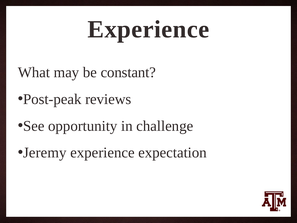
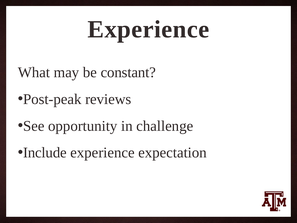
Jeremy: Jeremy -> Include
